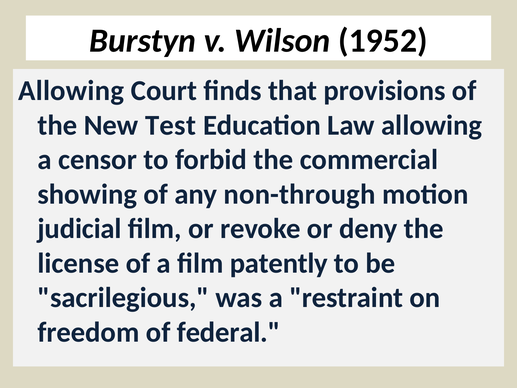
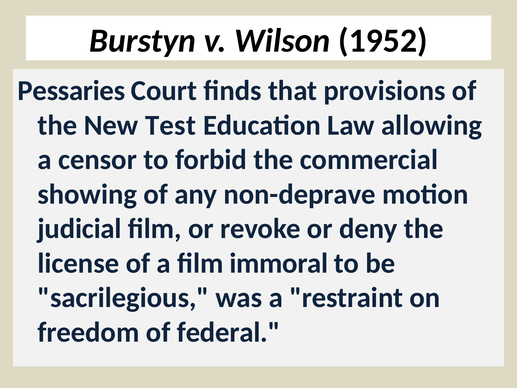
Allowing at (71, 91): Allowing -> Pessaries
non-through: non-through -> non-deprave
patently: patently -> immoral
